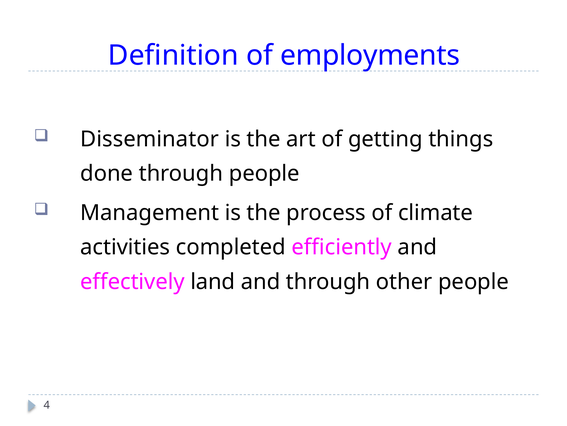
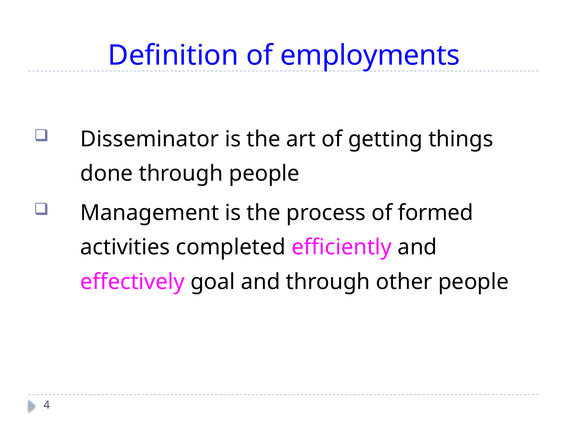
climate: climate -> formed
land: land -> goal
